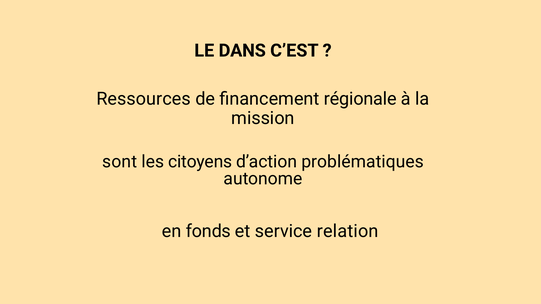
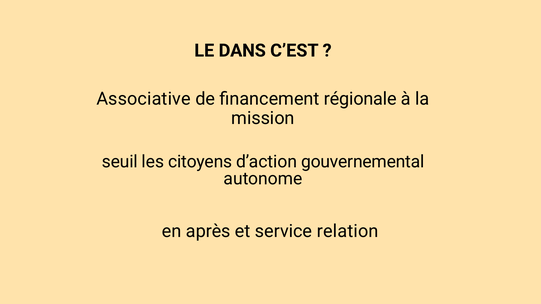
Ressources: Ressources -> Associative
sont: sont -> seuil
problématiques: problématiques -> gouvernemental
fonds: fonds -> après
